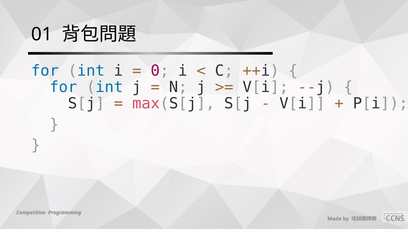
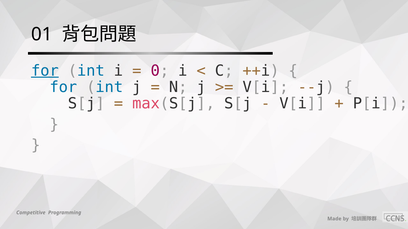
for at (45, 71) underline: none -> present
